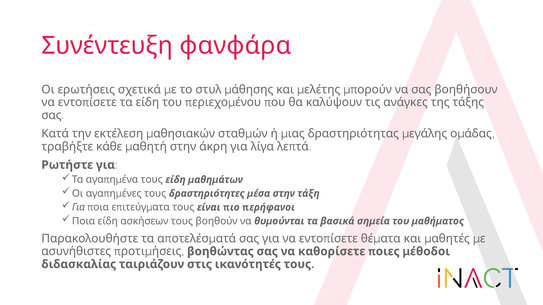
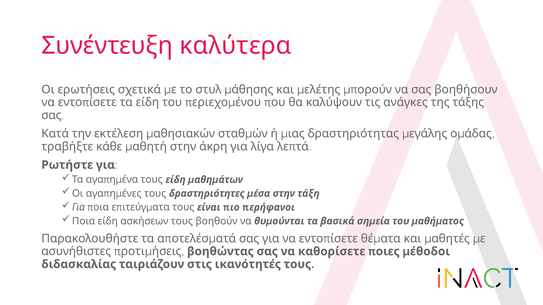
φανφάρα: φανφάρα -> καλύτερα
